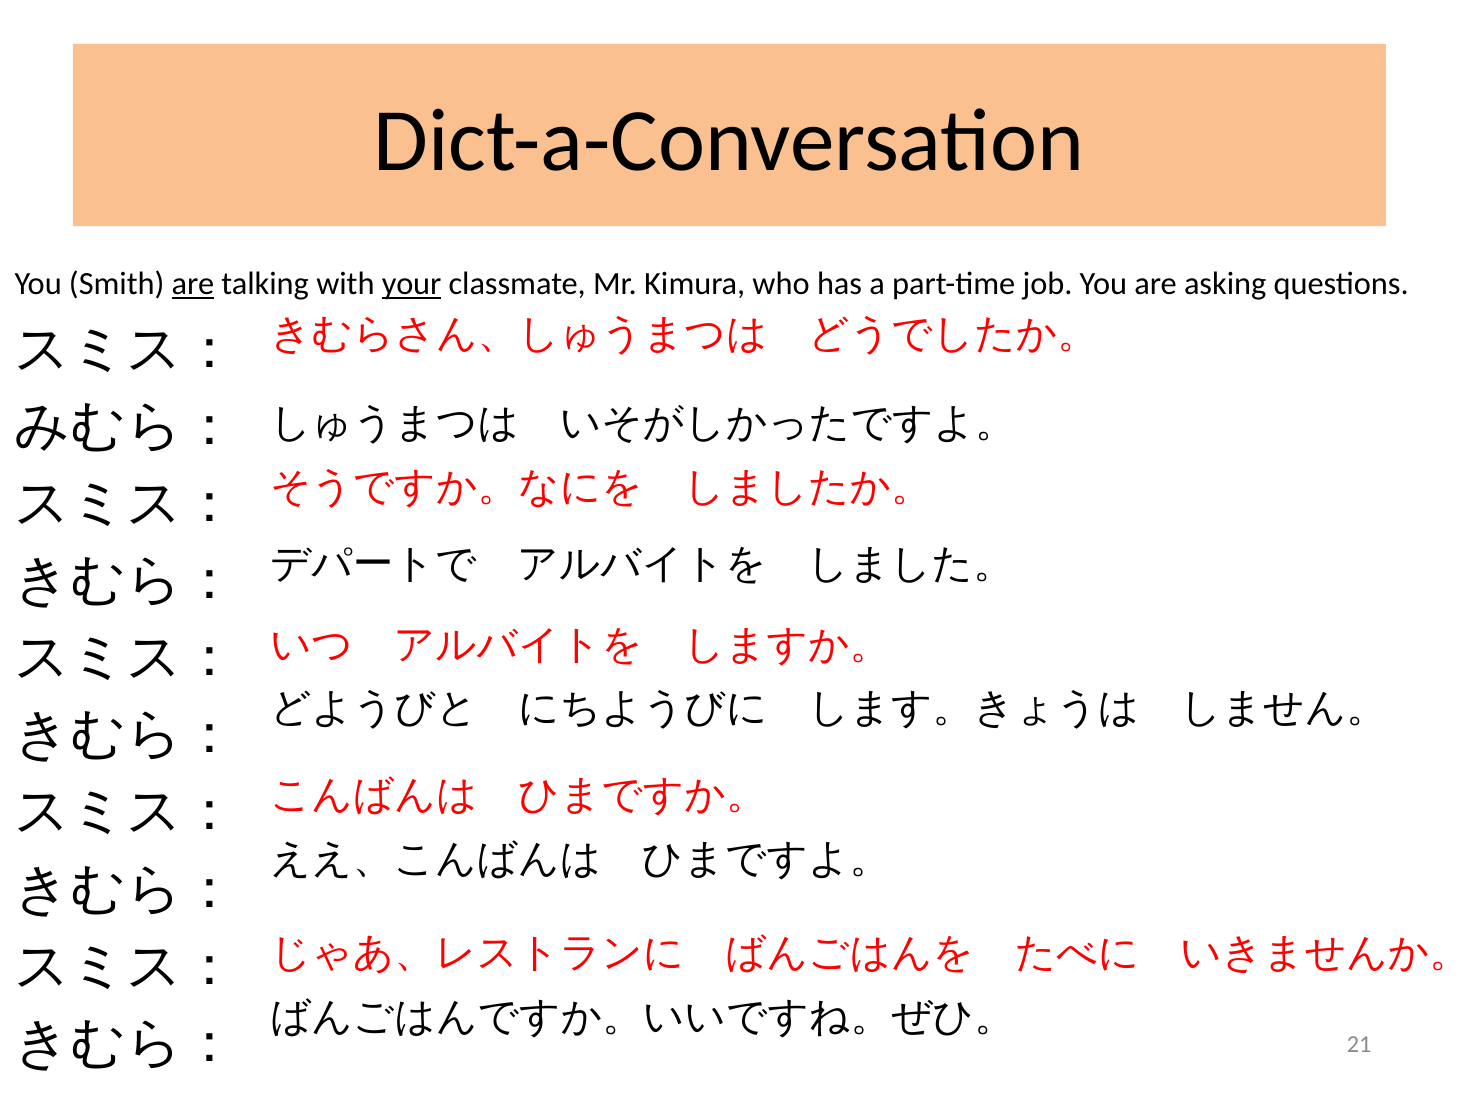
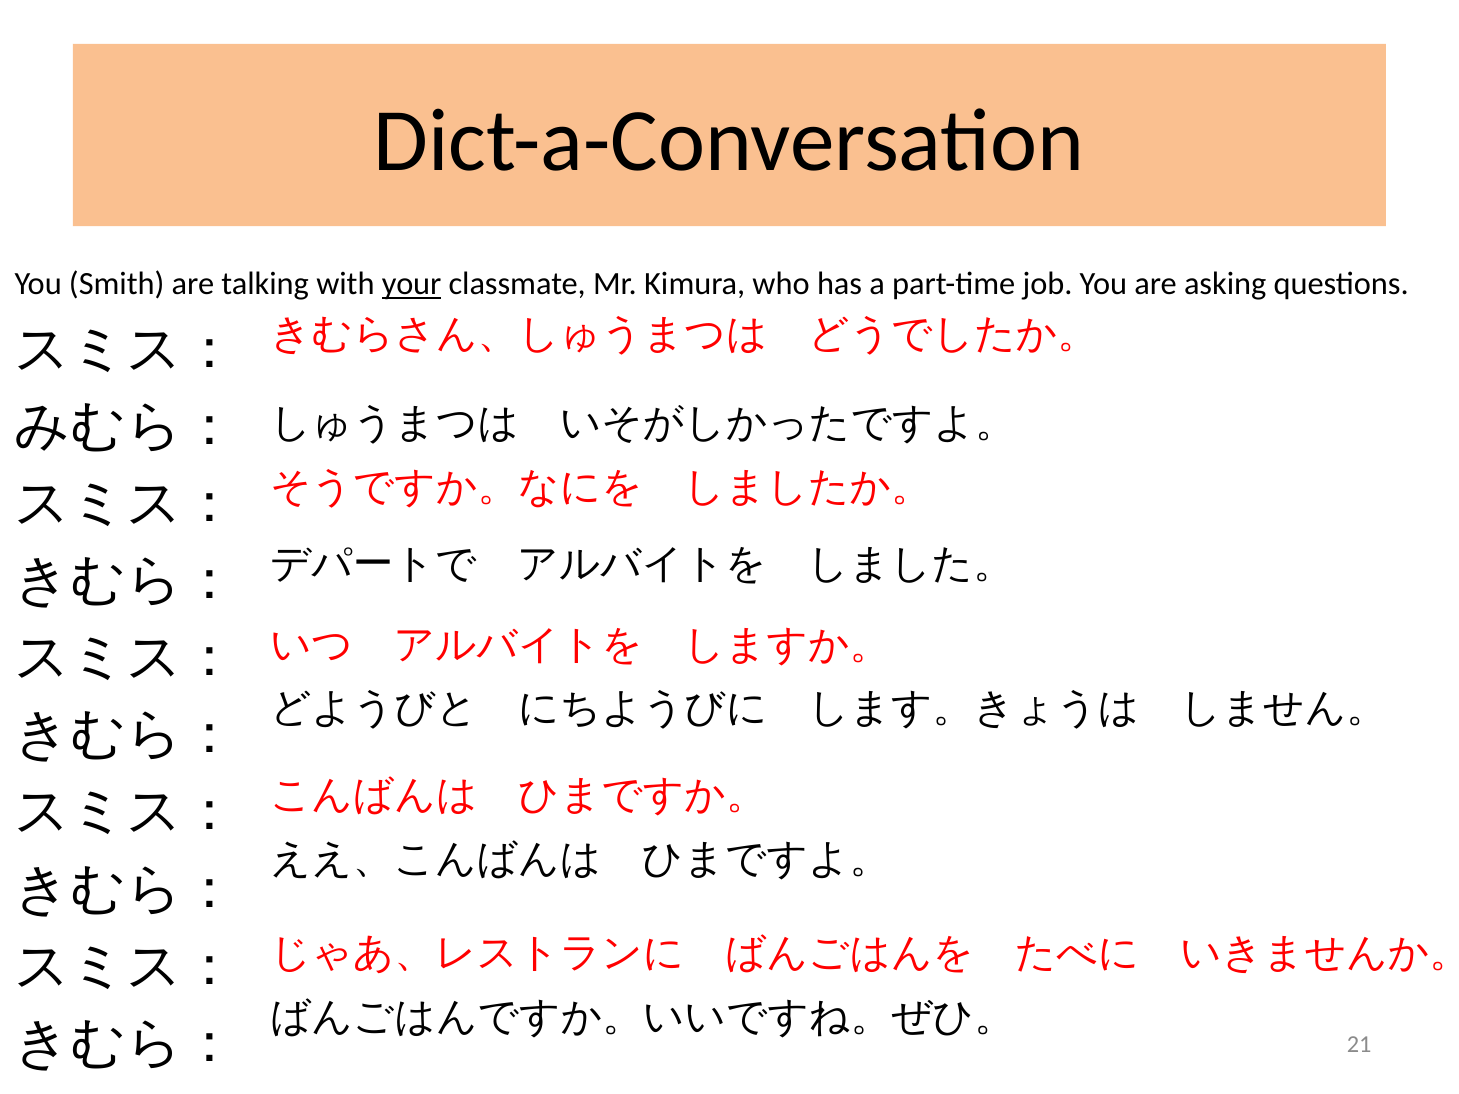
are at (193, 284) underline: present -> none
